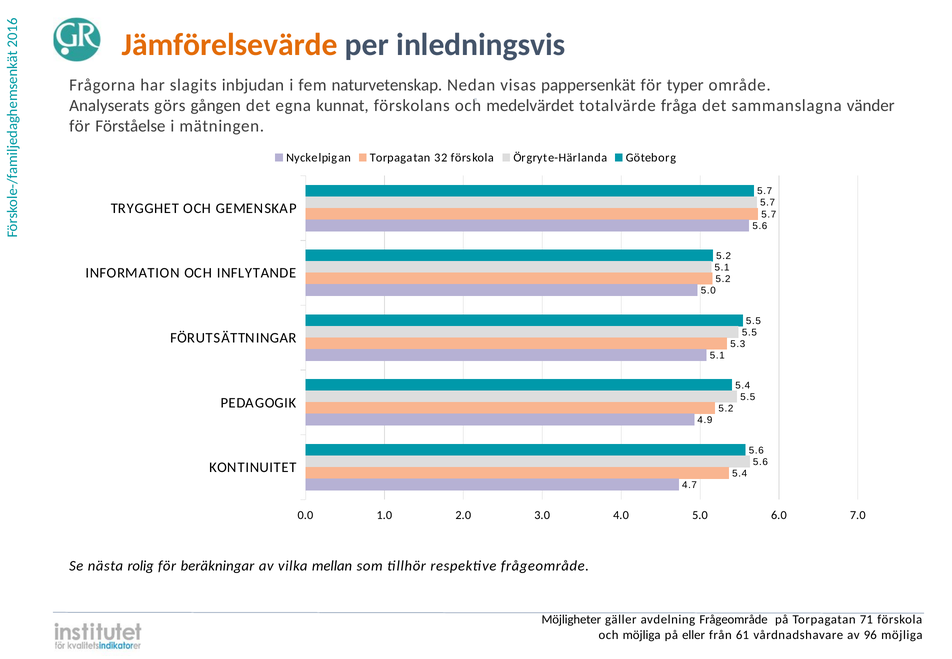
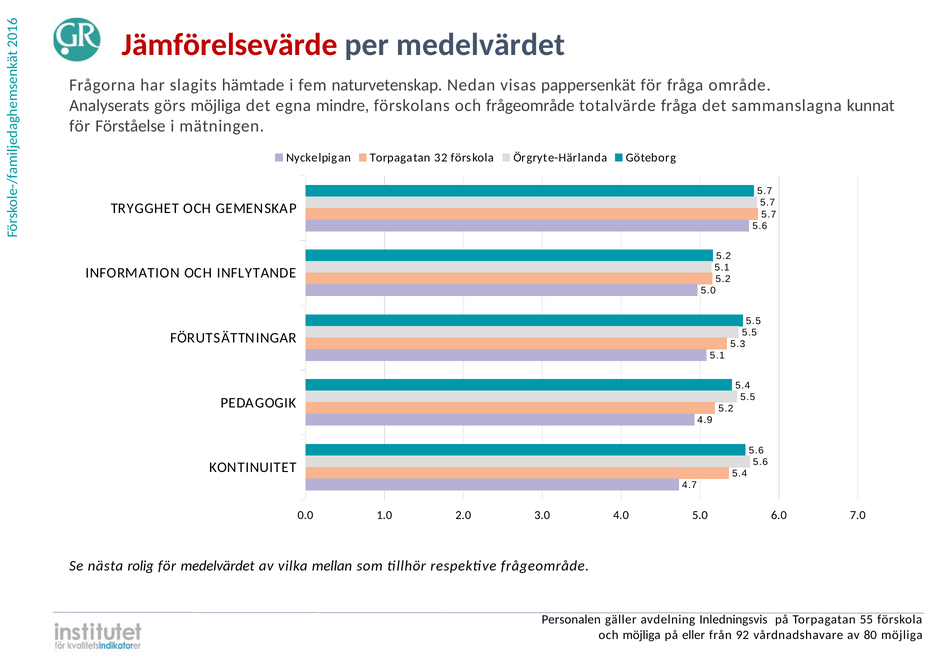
Jämförelsevärde colour: orange -> red
per inledningsvis: inledningsvis -> medelvärdet
inbjudan: inbjudan -> hämtade
för typer: typer -> fråga
görs gången: gången -> möjliga
kunnat: kunnat -> mindre
medelvärdet at (530, 106): medelvärdet -> frågeområde
vänder: vänder -> kunnat
för beräkningar: beräkningar -> medelvärdet
Möjligheter: Möjligheter -> Personalen
avdelning Frågeområde: Frågeområde -> Inledningsvis
71: 71 -> 55
61: 61 -> 92
96: 96 -> 80
